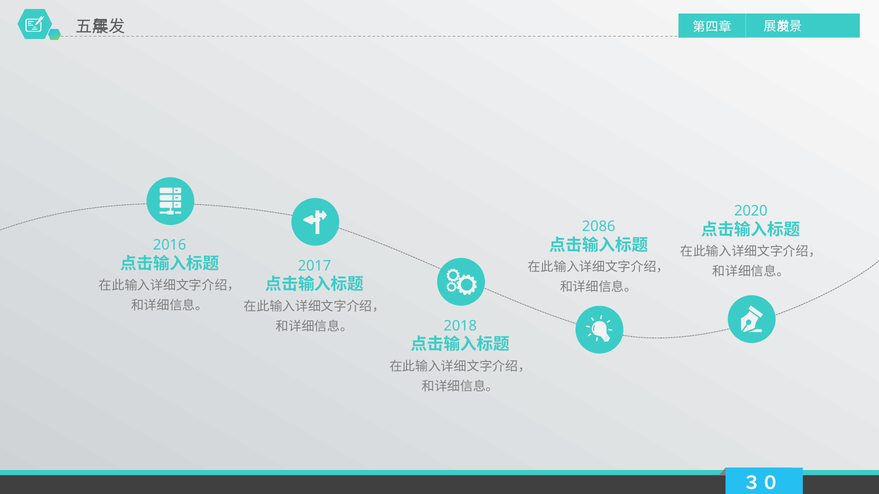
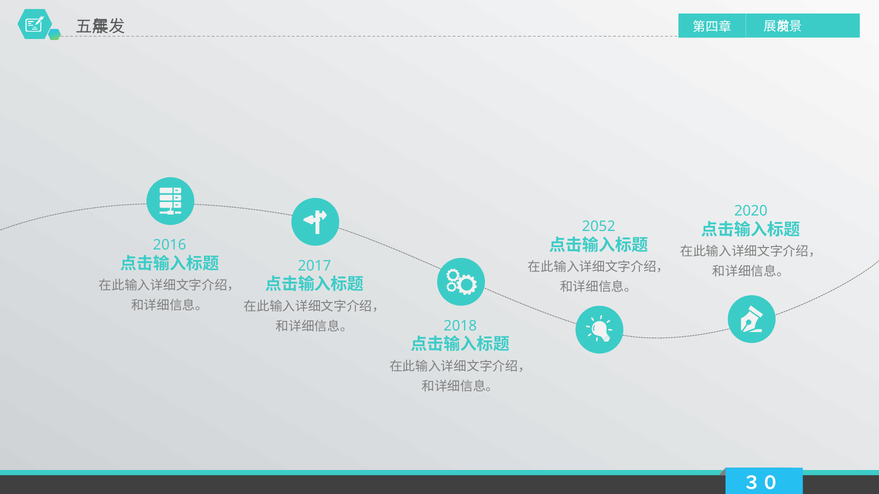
2086: 2086 -> 2052
